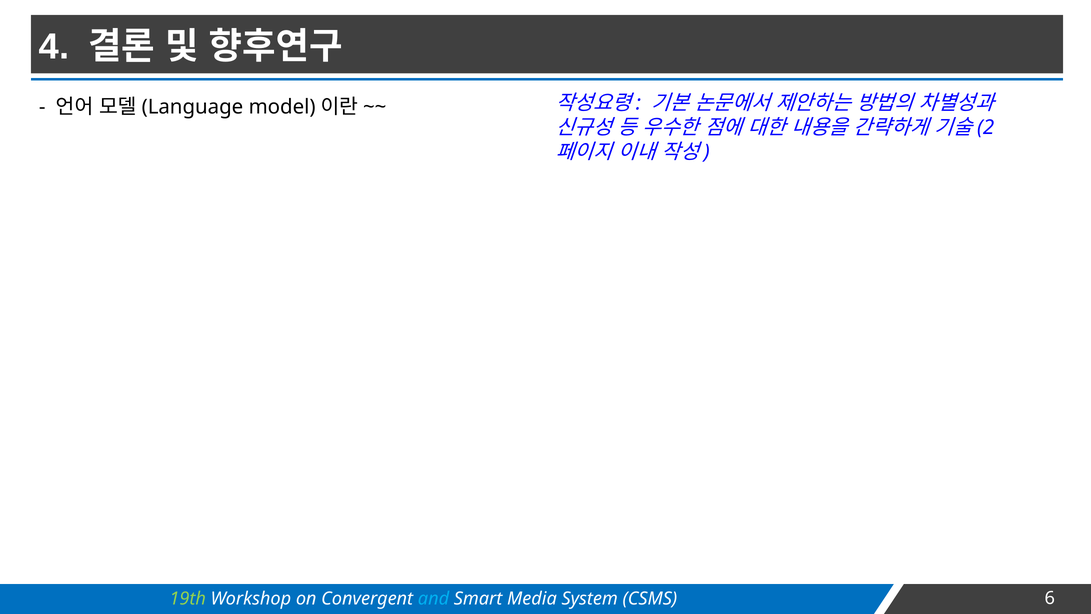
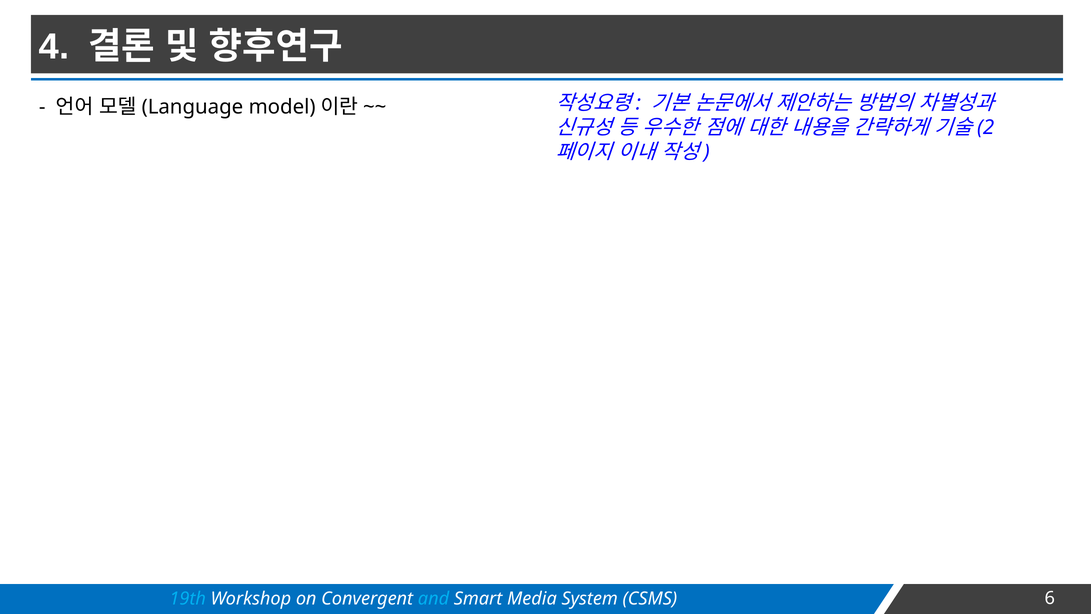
19th colour: light green -> light blue
